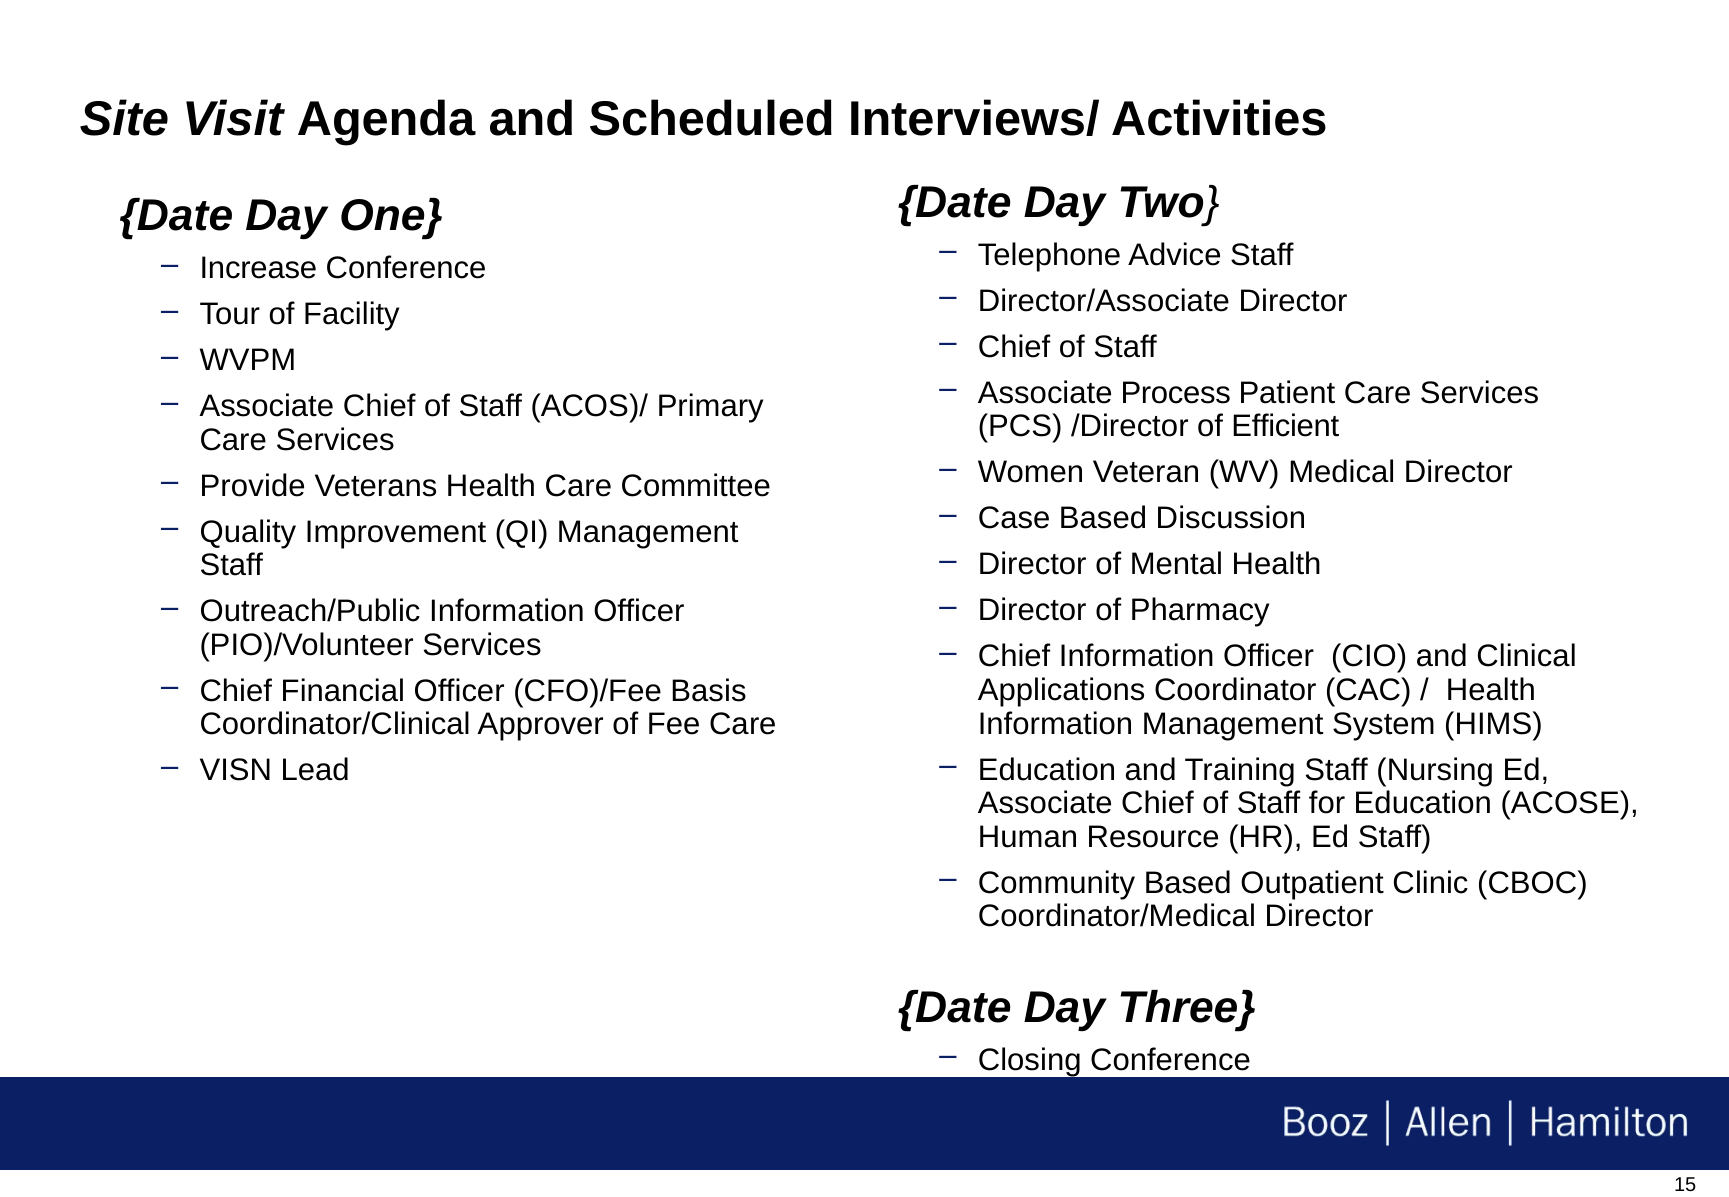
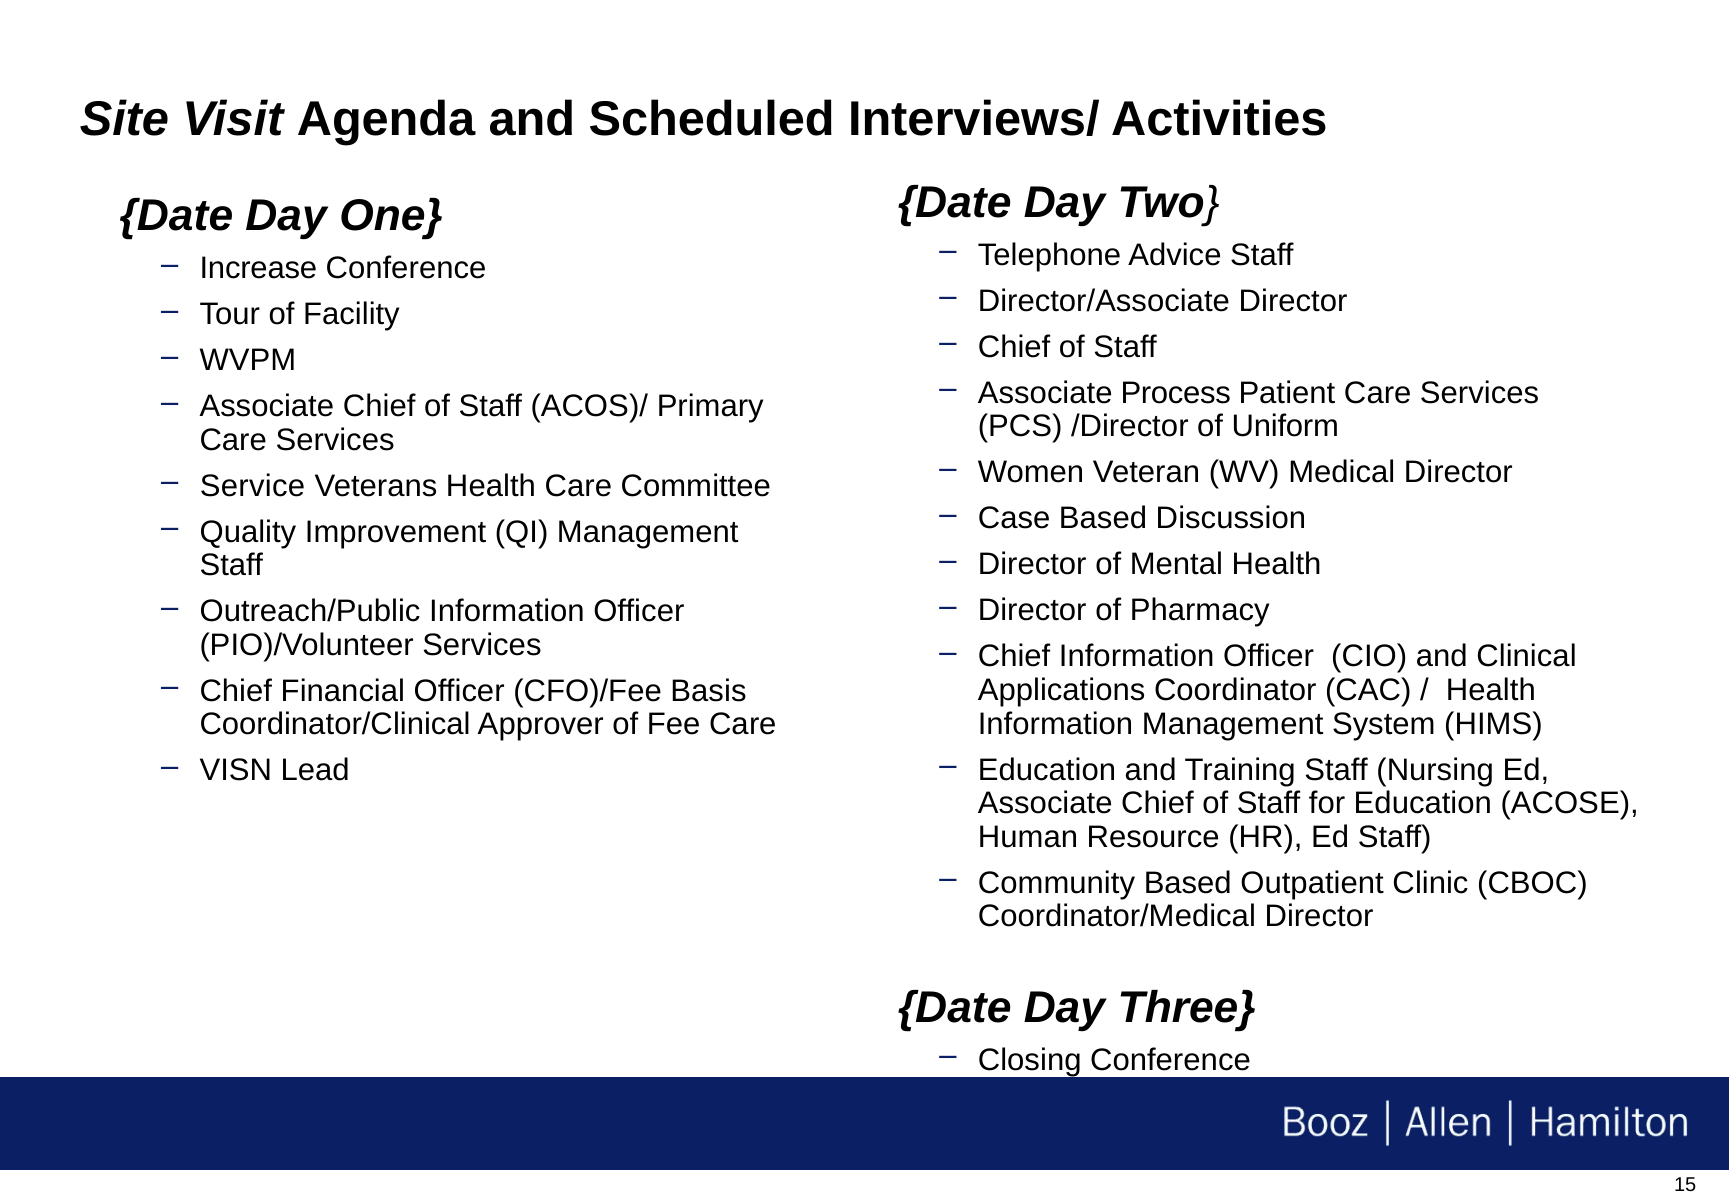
Efficient: Efficient -> Uniform
Provide: Provide -> Service
